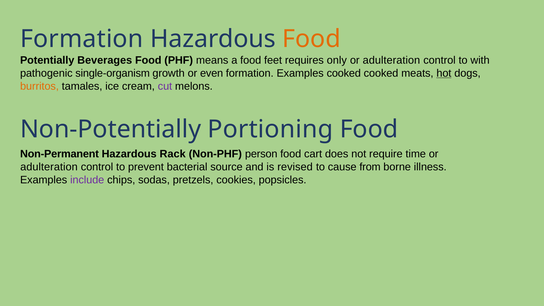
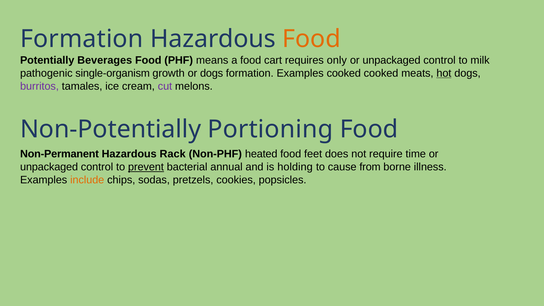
feet: feet -> cart
adulteration at (391, 60): adulteration -> unpackaged
with: with -> milk
or even: even -> dogs
burritos colour: orange -> purple
person: person -> heated
cart: cart -> feet
adulteration at (49, 167): adulteration -> unpackaged
prevent underline: none -> present
source: source -> annual
revised: revised -> holding
include colour: purple -> orange
